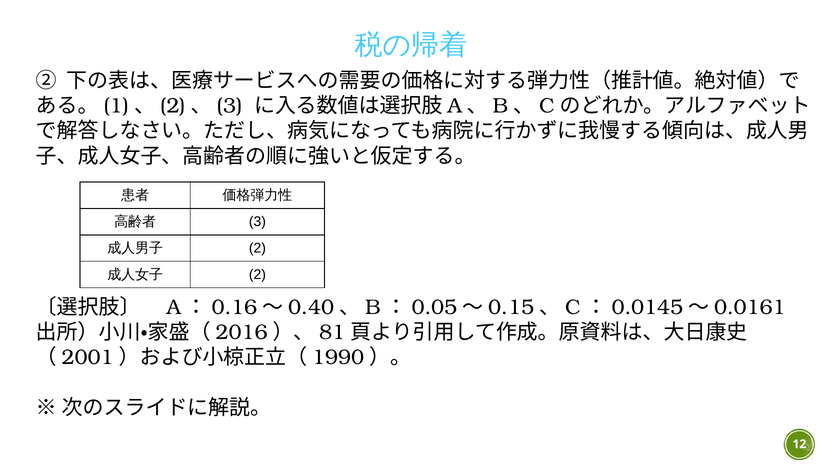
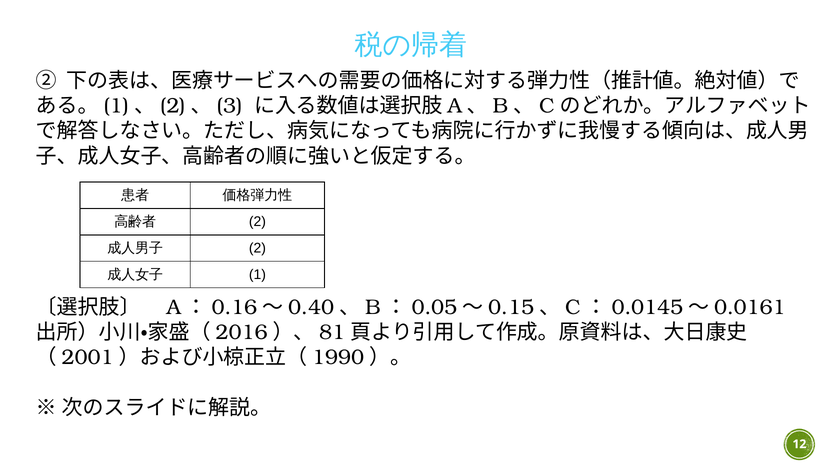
3 at (257, 222): 3 -> 2
2 at (257, 274): 2 -> 1
